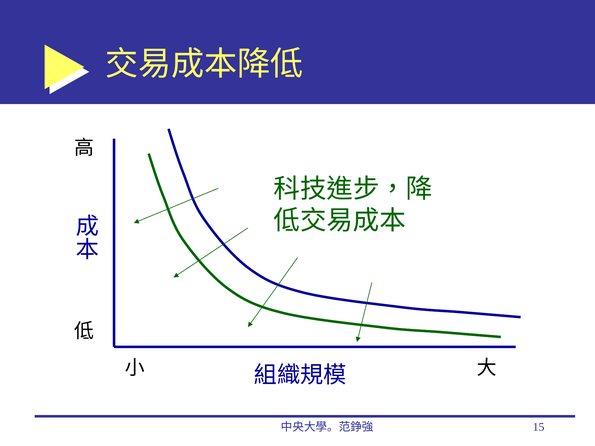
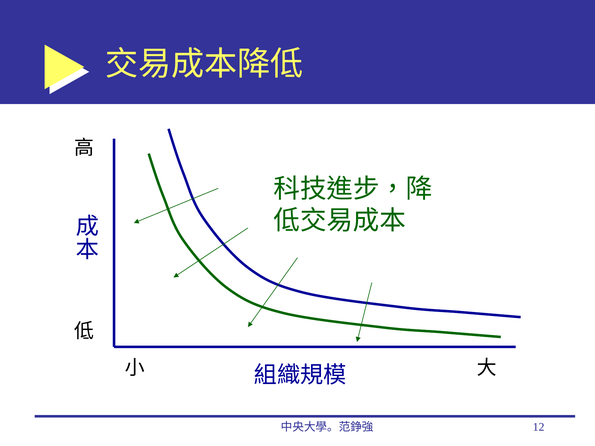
15: 15 -> 12
